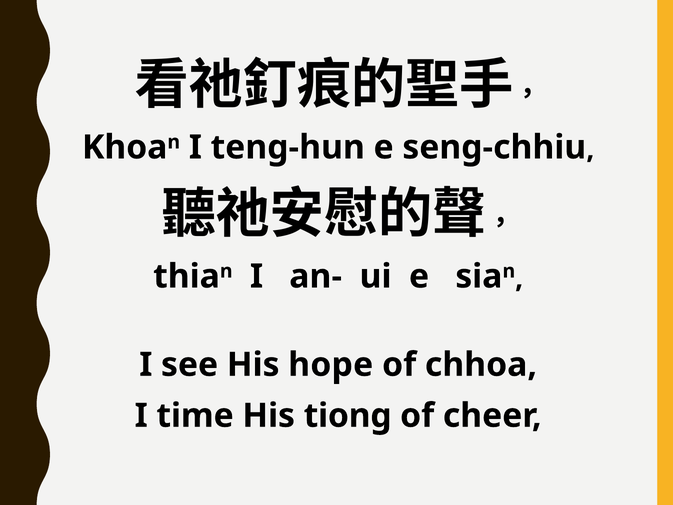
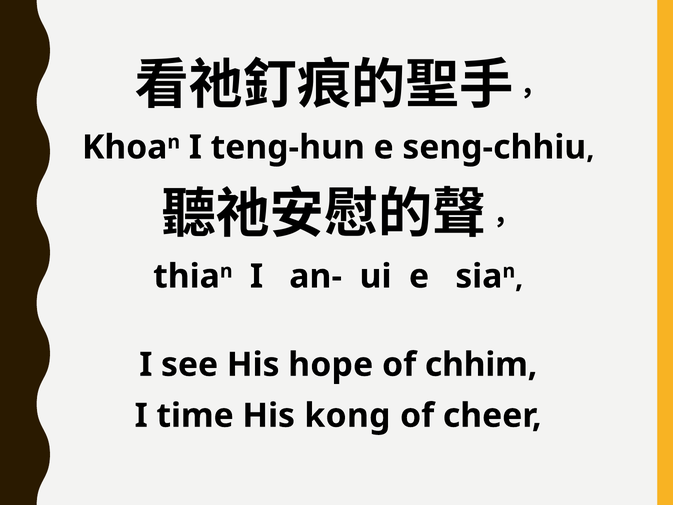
chhoa: chhoa -> chhim
tiong: tiong -> kong
